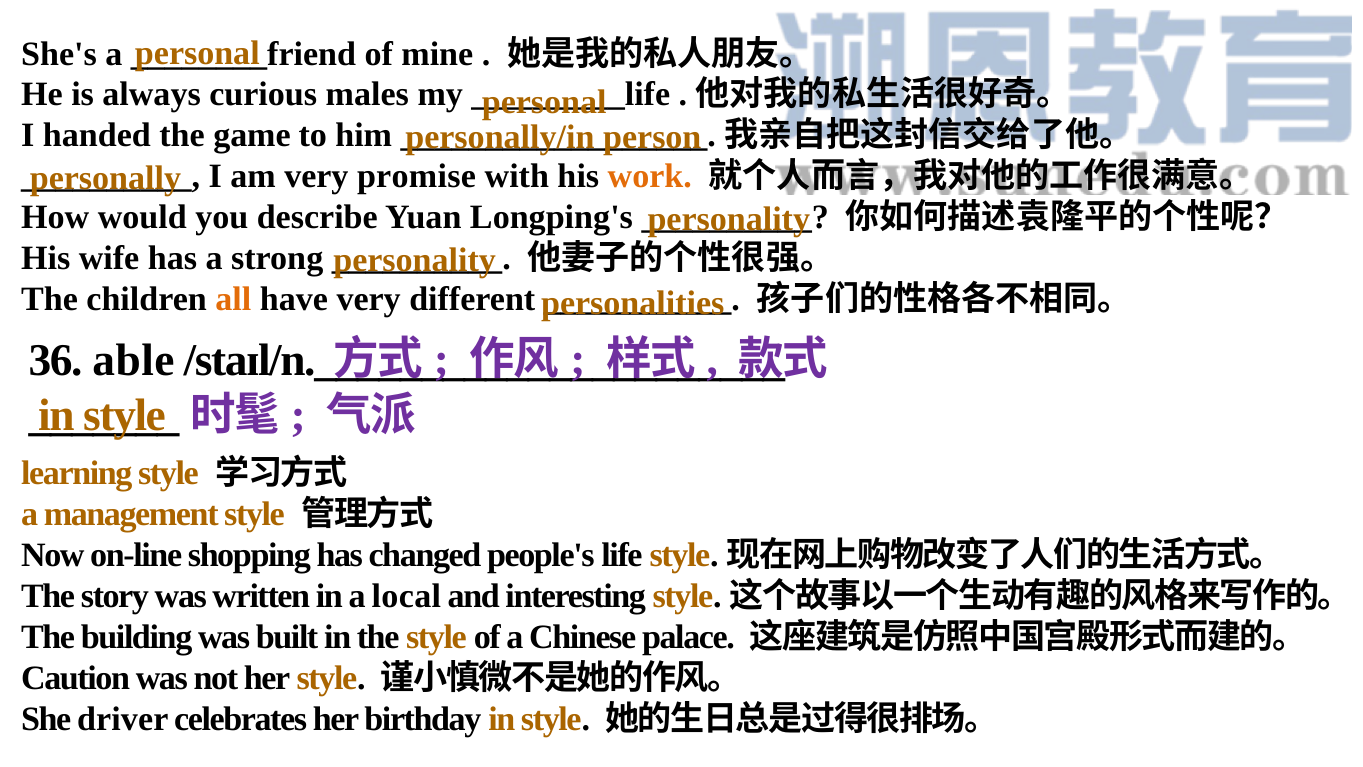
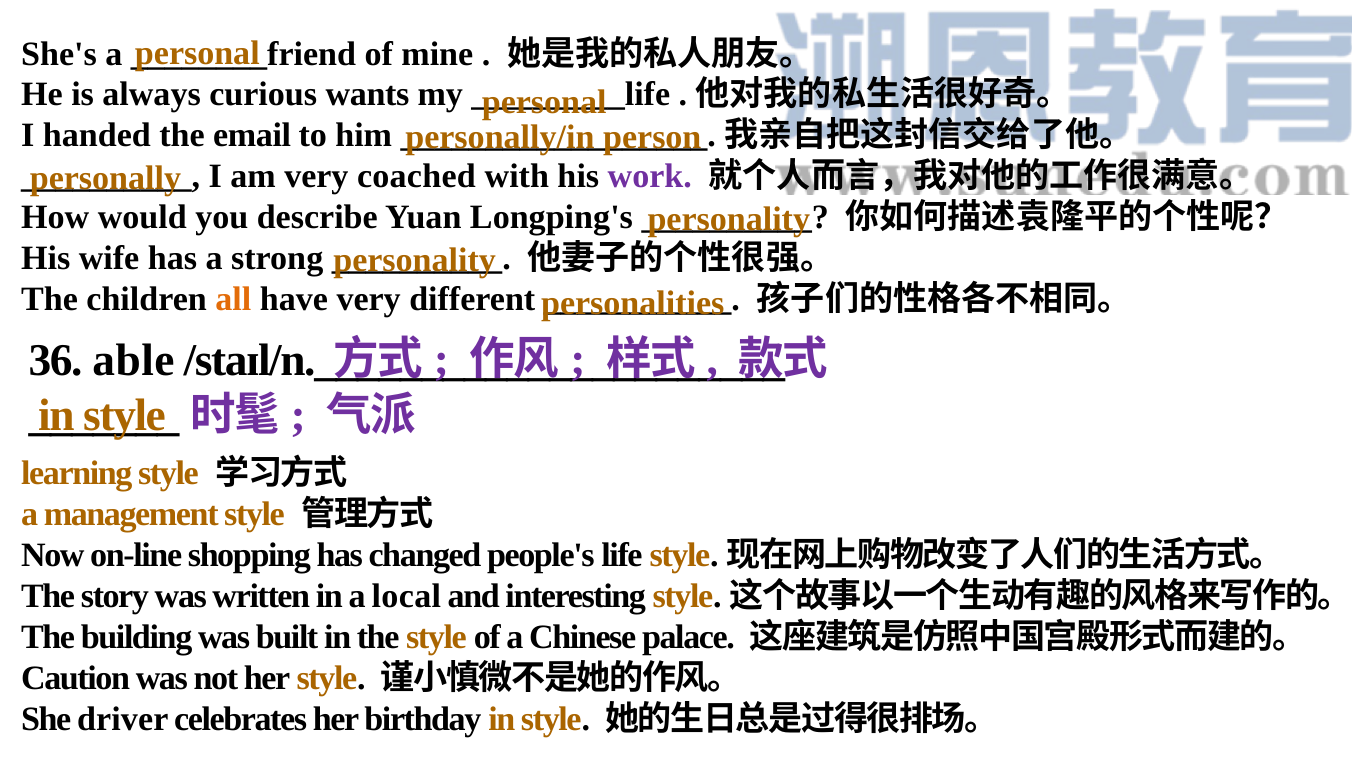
males: males -> wants
game: game -> email
promise: promise -> coached
work colour: orange -> purple
